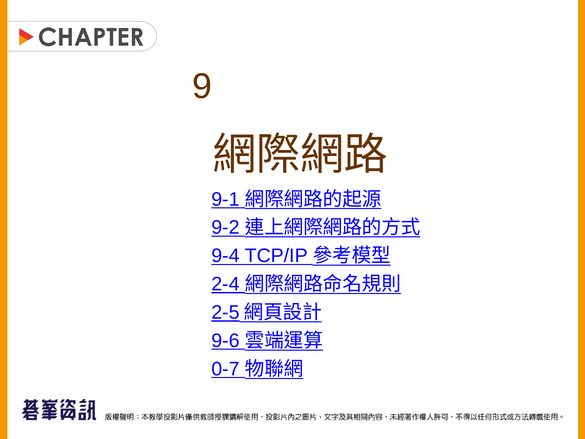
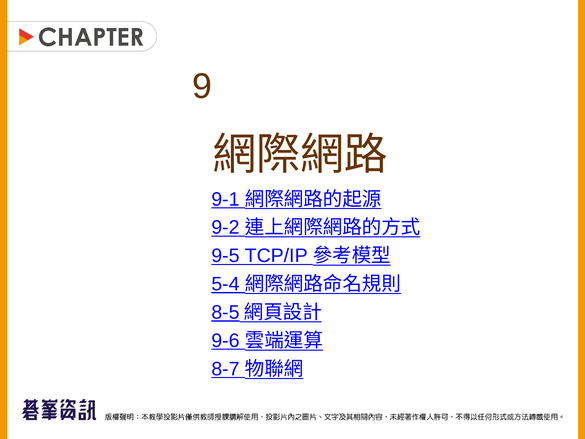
9-4: 9-4 -> 9-5
2-4: 2-4 -> 5-4
2-5: 2-5 -> 8-5
0-7: 0-7 -> 8-7
